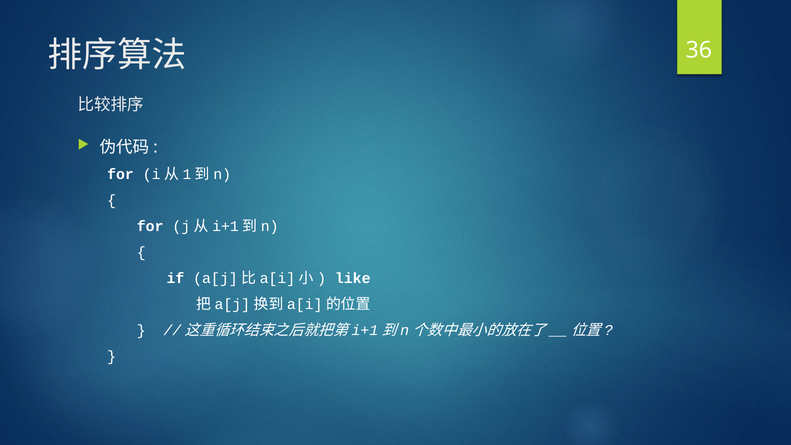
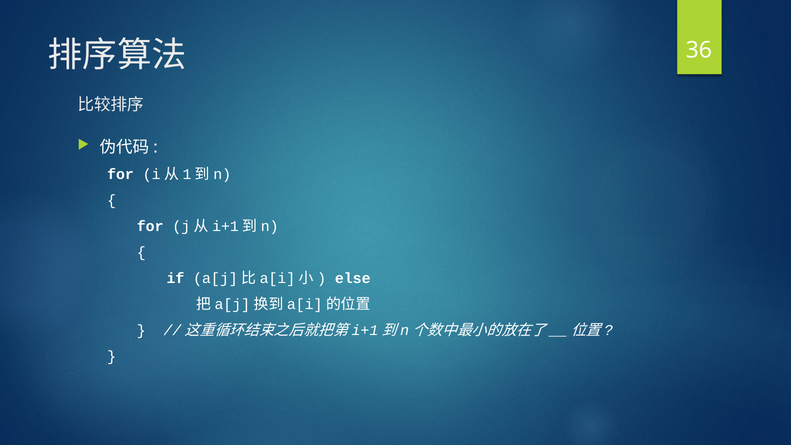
like: like -> else
